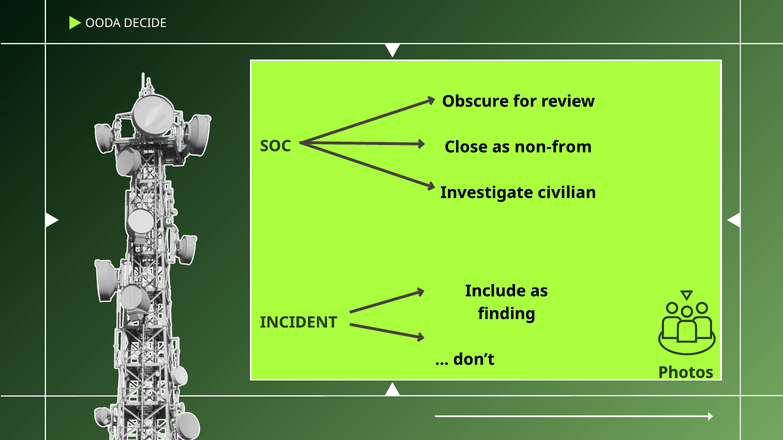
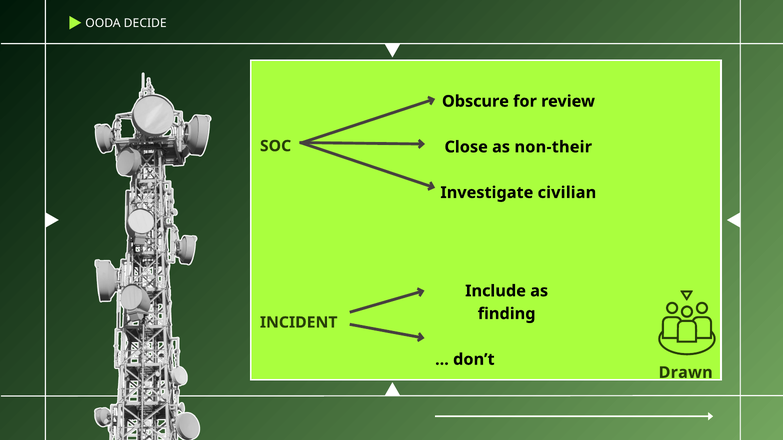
non-from: non-from -> non-their
Photos: Photos -> Drawn
